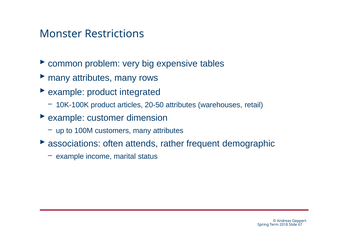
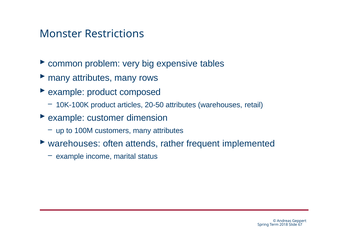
integrated: integrated -> composed
associations at (74, 143): associations -> warehouses
demographic: demographic -> implemented
